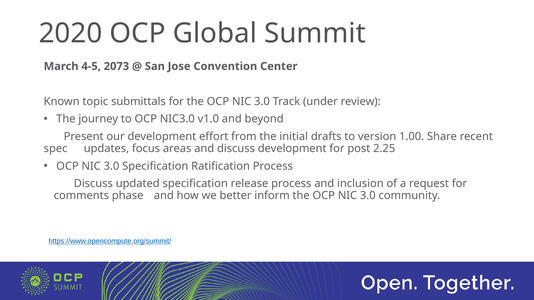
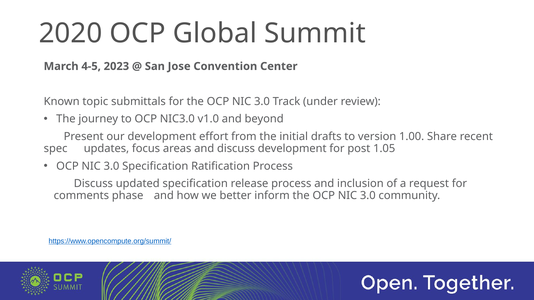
2073: 2073 -> 2023
2.25: 2.25 -> 1.05
